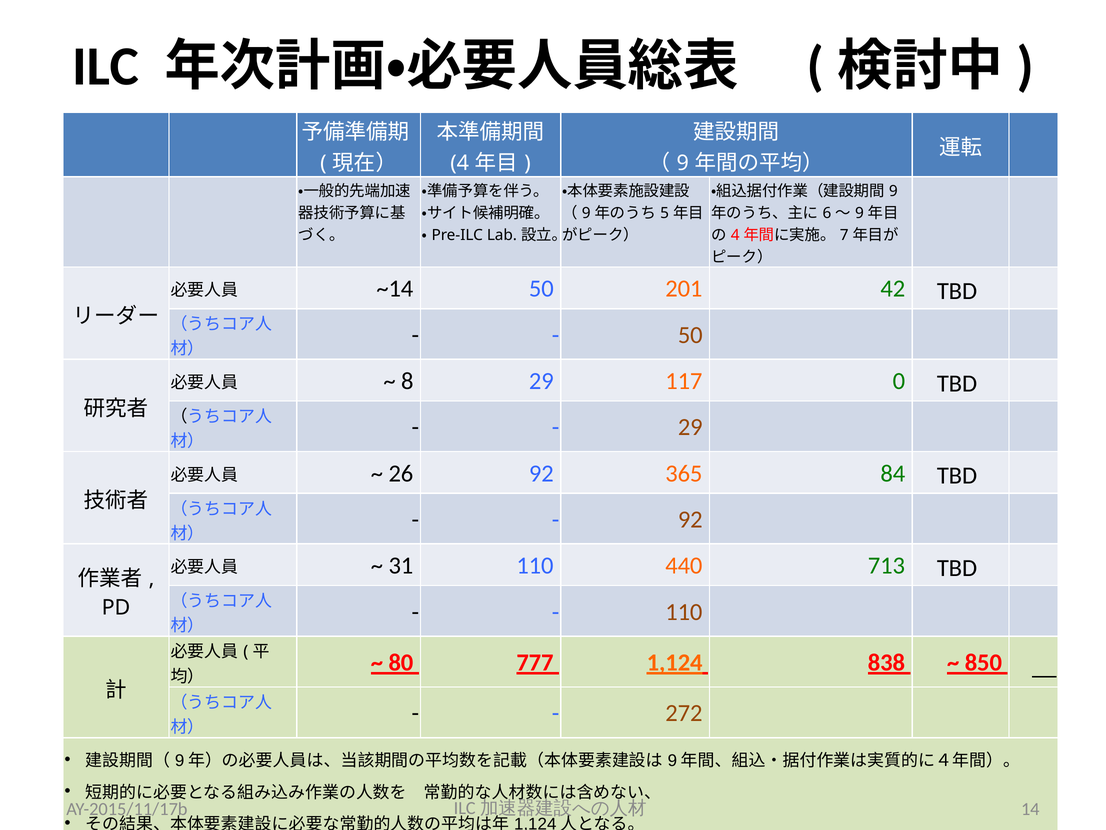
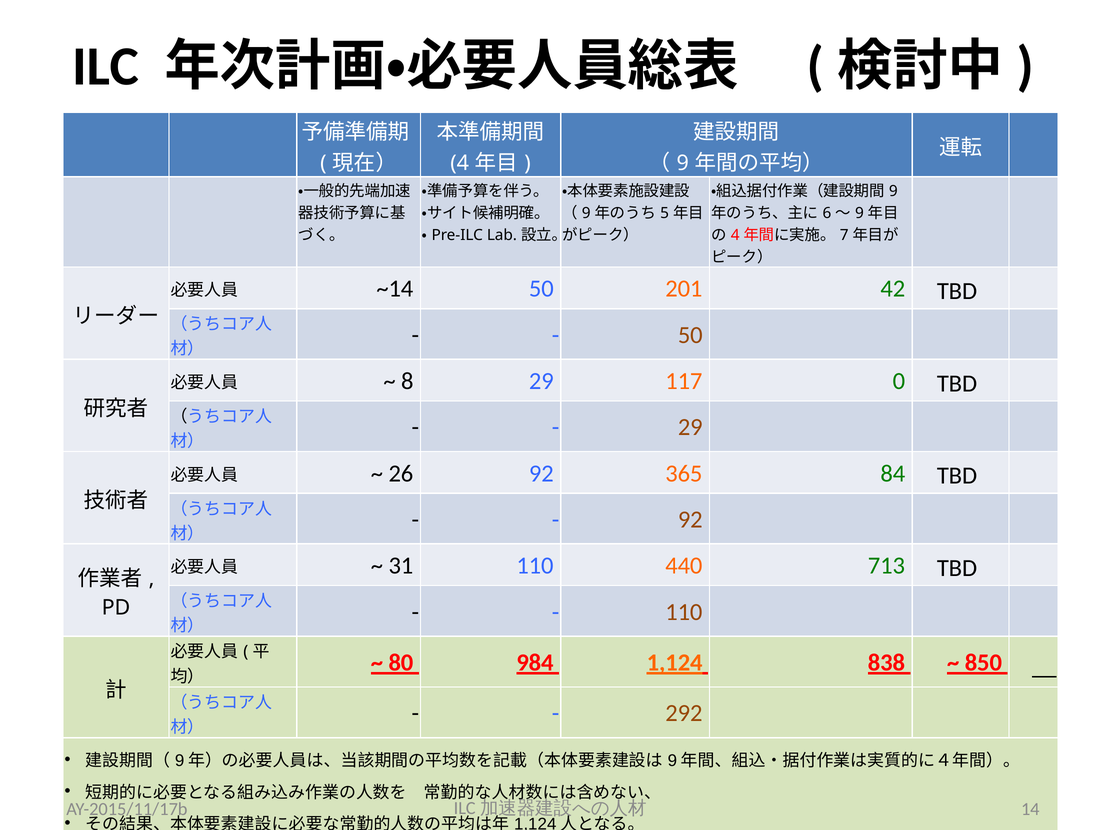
777: 777 -> 984
272: 272 -> 292
